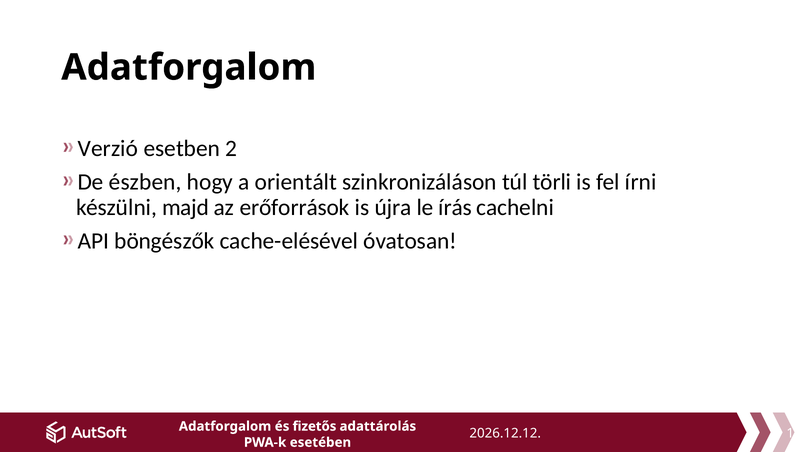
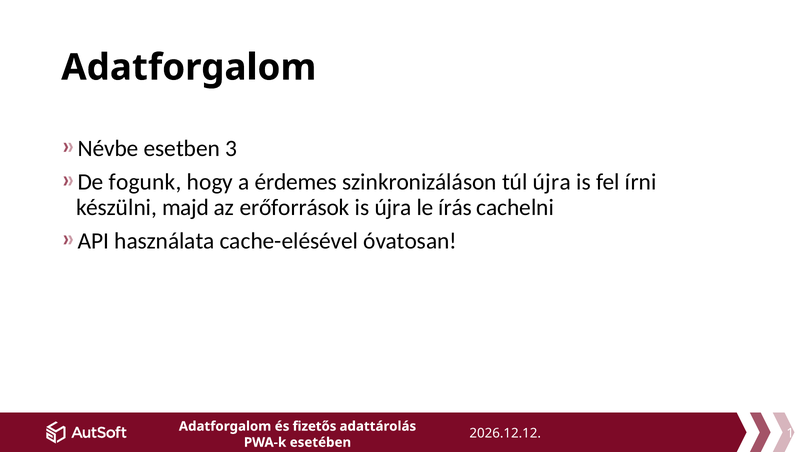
Verzió: Verzió -> Névbe
2: 2 -> 3
észben: észben -> fogunk
orientált: orientált -> érdemes
túl törli: törli -> újra
böngészők: böngészők -> használata
